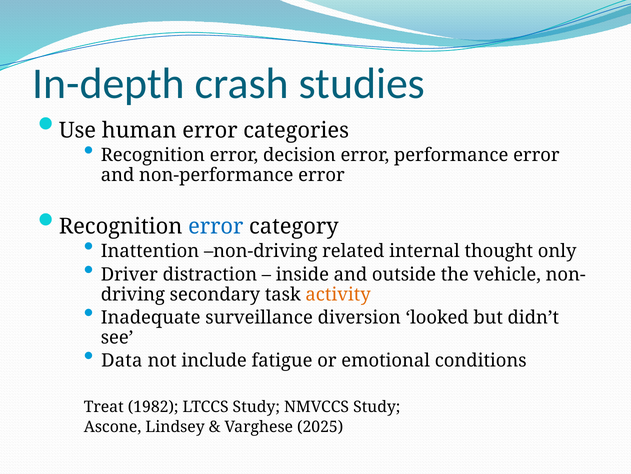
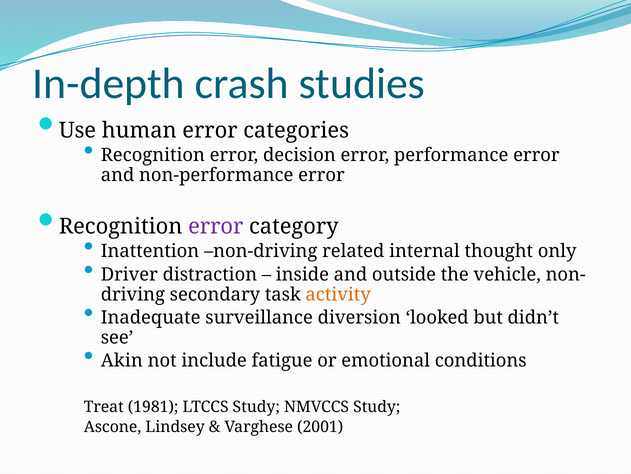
error at (216, 226) colour: blue -> purple
Data: Data -> Akin
1982: 1982 -> 1981
2025: 2025 -> 2001
